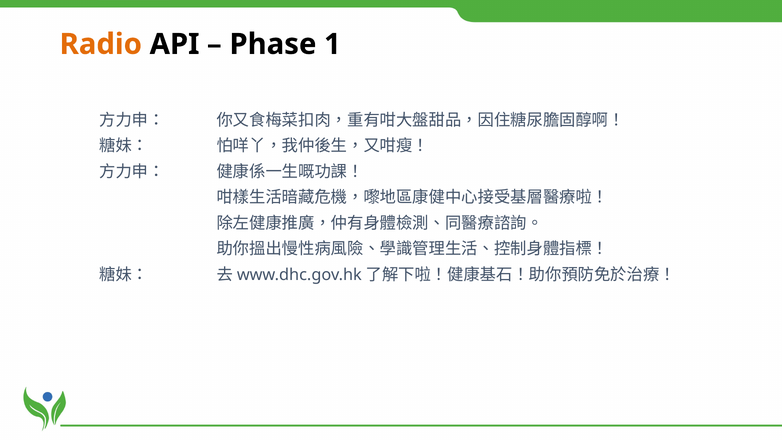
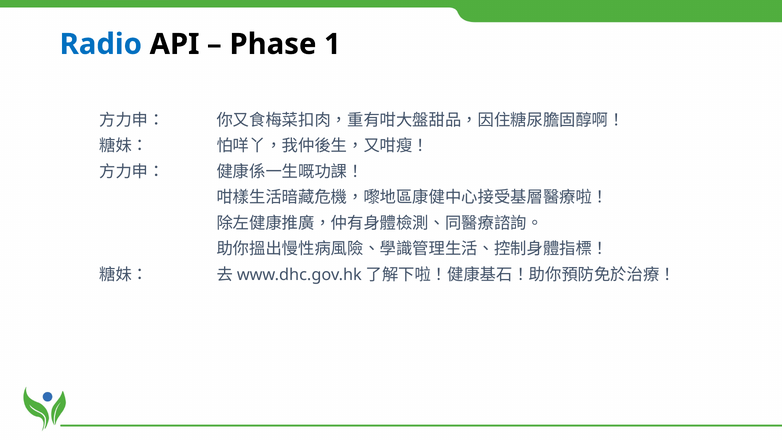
Radio colour: orange -> blue
